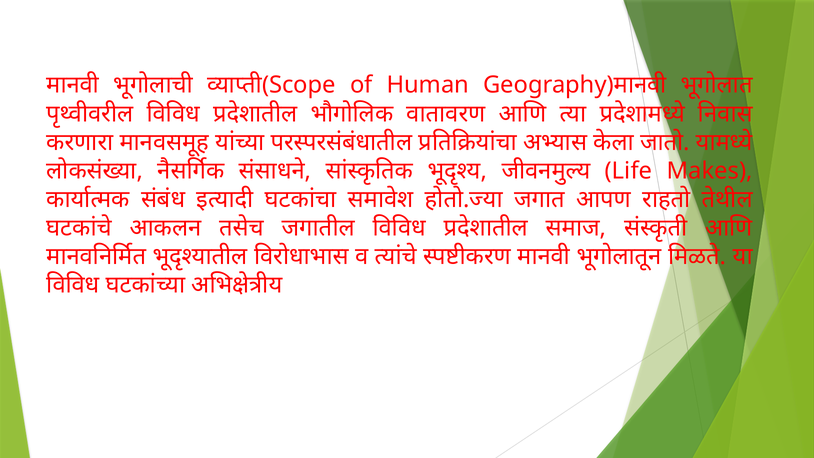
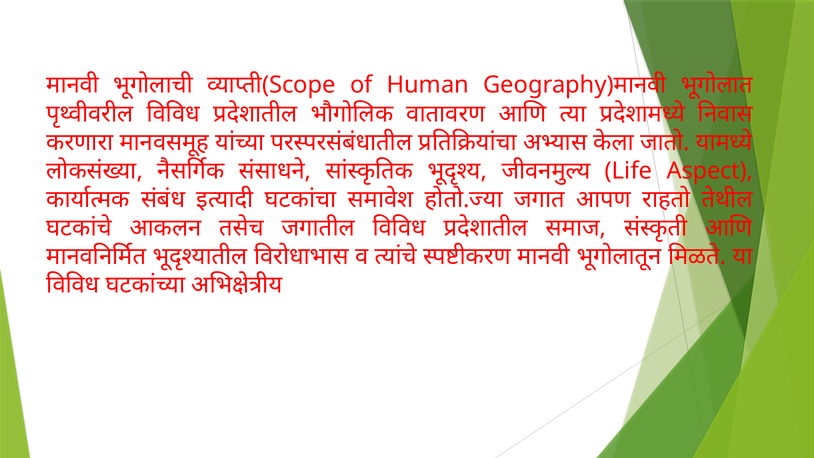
Makes: Makes -> Aspect
